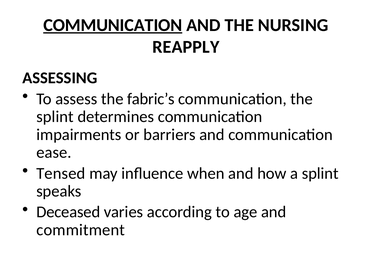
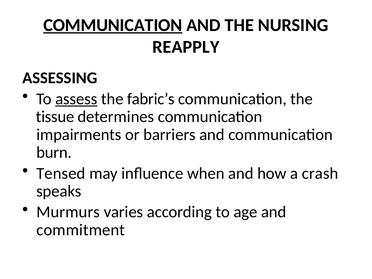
assess underline: none -> present
splint at (55, 117): splint -> tissue
ease: ease -> burn
a splint: splint -> crash
Deceased: Deceased -> Murmurs
